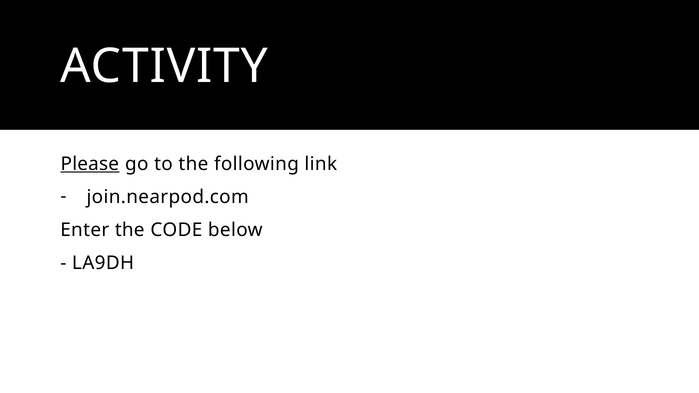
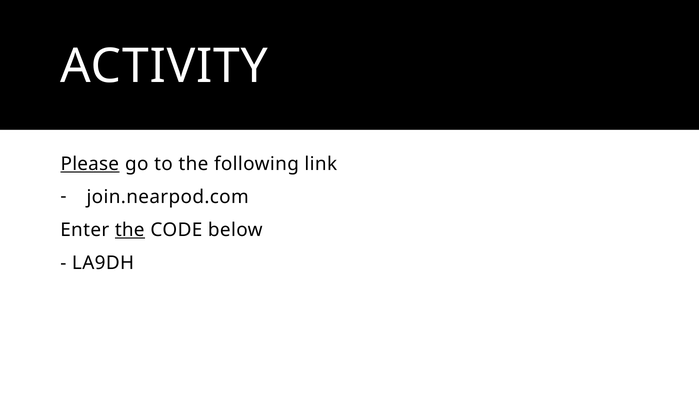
the at (130, 230) underline: none -> present
